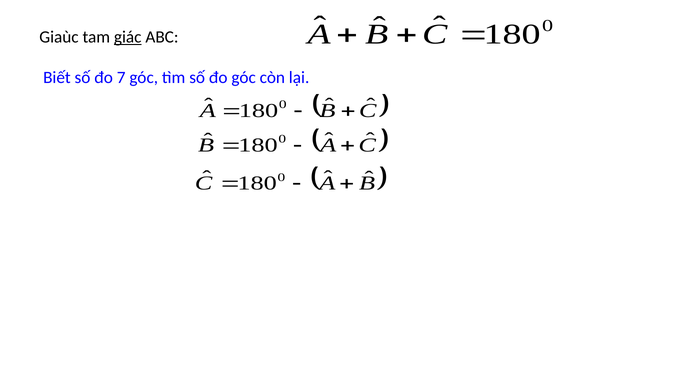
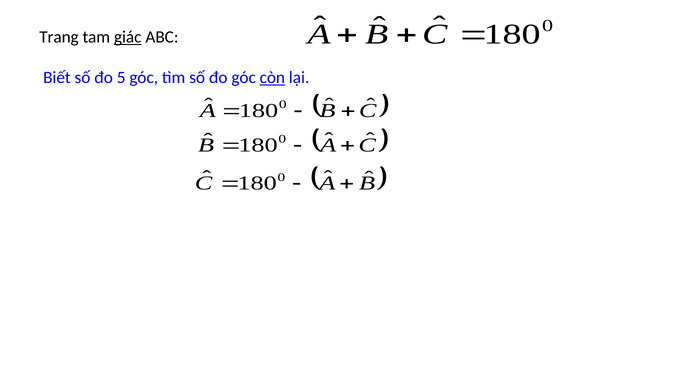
Giaùc: Giaùc -> Trang
7: 7 -> 5
còn underline: none -> present
